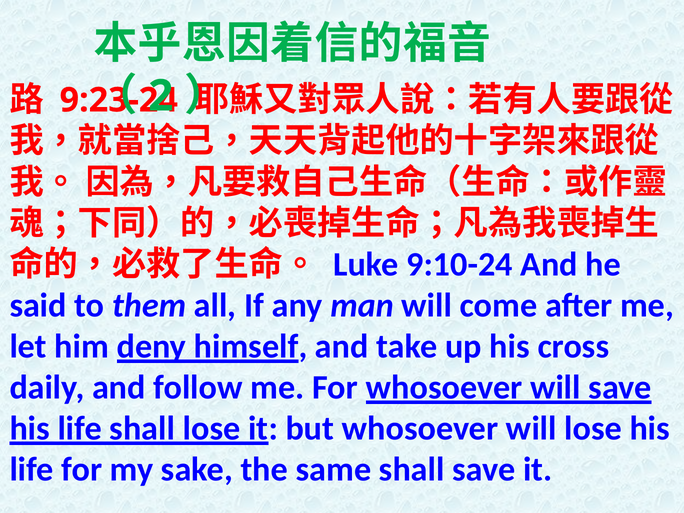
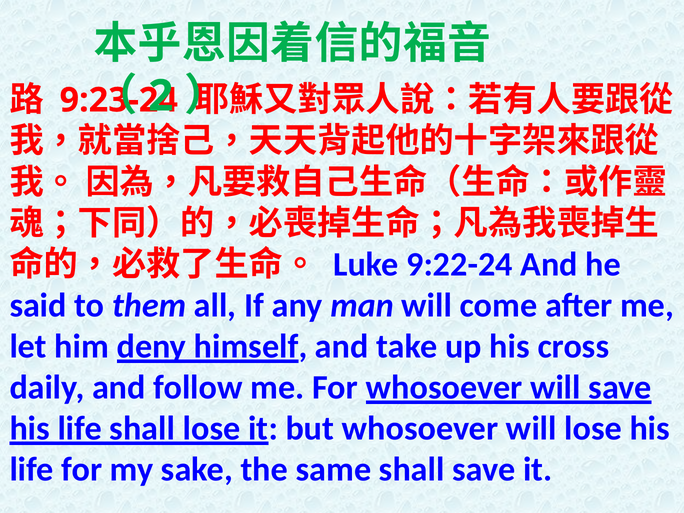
9:10-24: 9:10-24 -> 9:22-24
